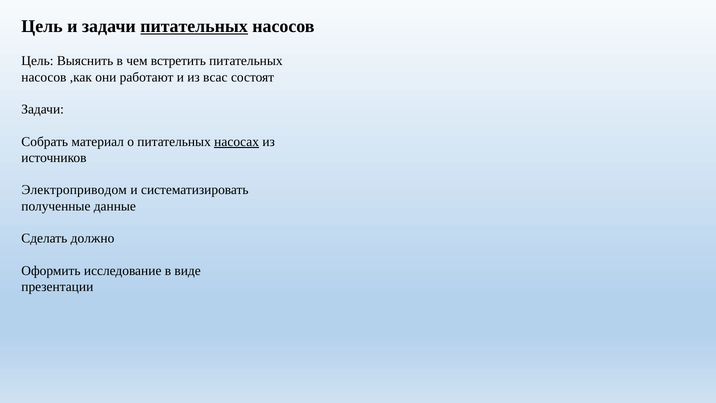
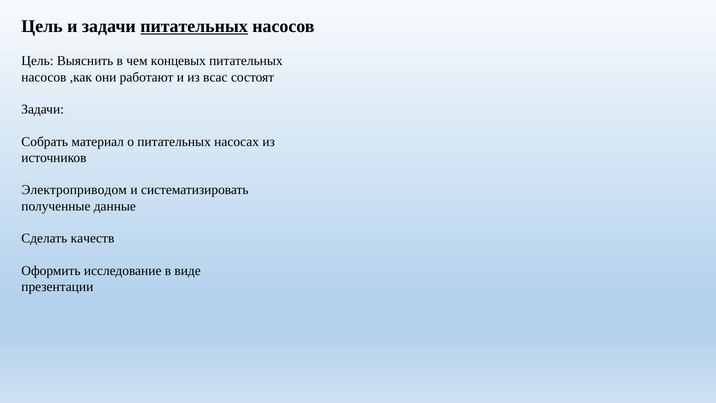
встретить: встретить -> концевых
насосах underline: present -> none
должно: должно -> качеств
